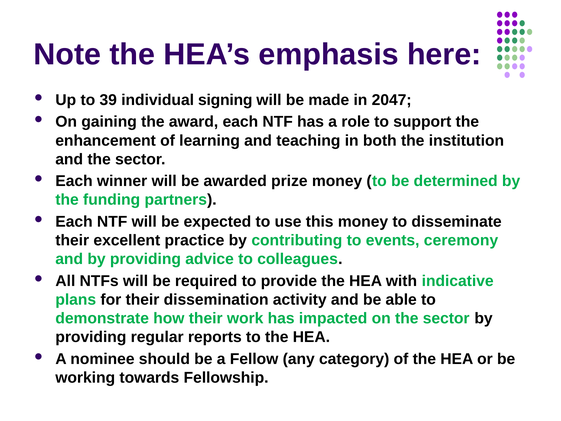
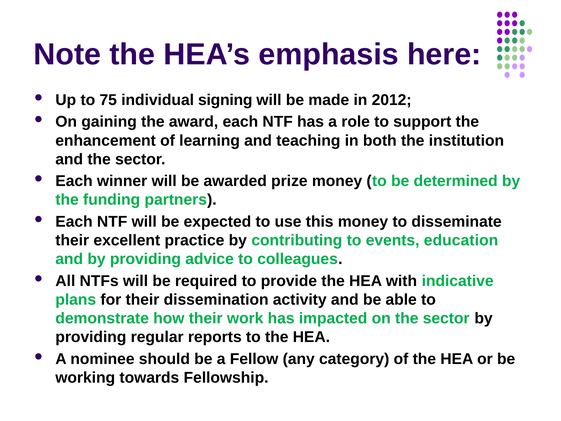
39: 39 -> 75
2047: 2047 -> 2012
ceremony: ceremony -> education
